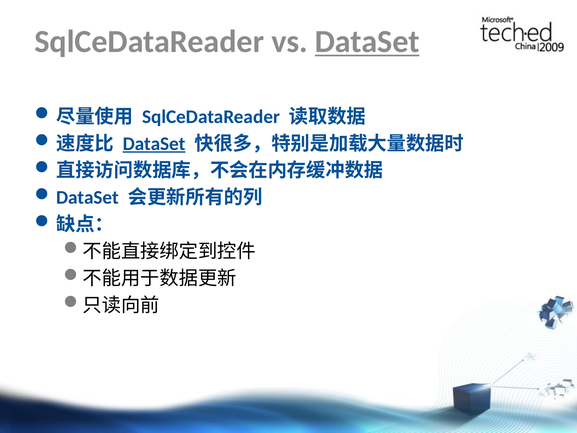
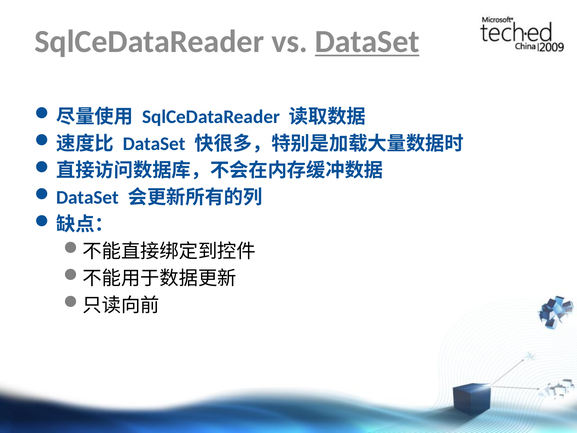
DataSet at (154, 144) underline: present -> none
